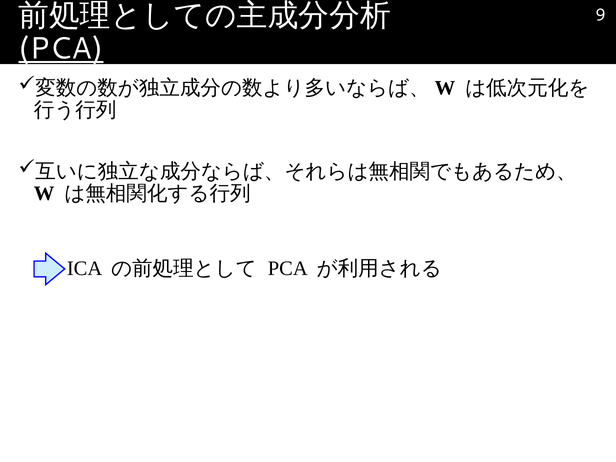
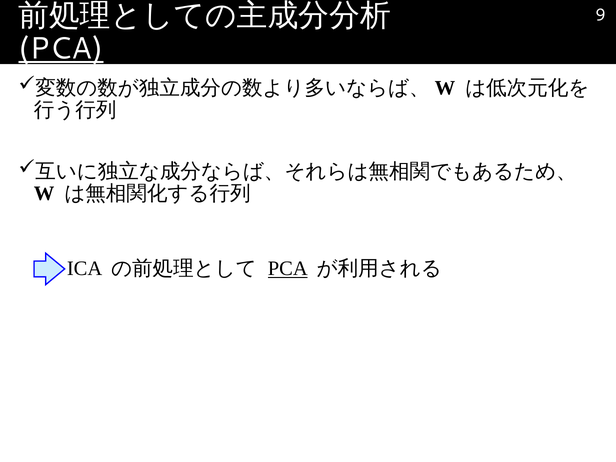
PCA at (288, 269) underline: none -> present
